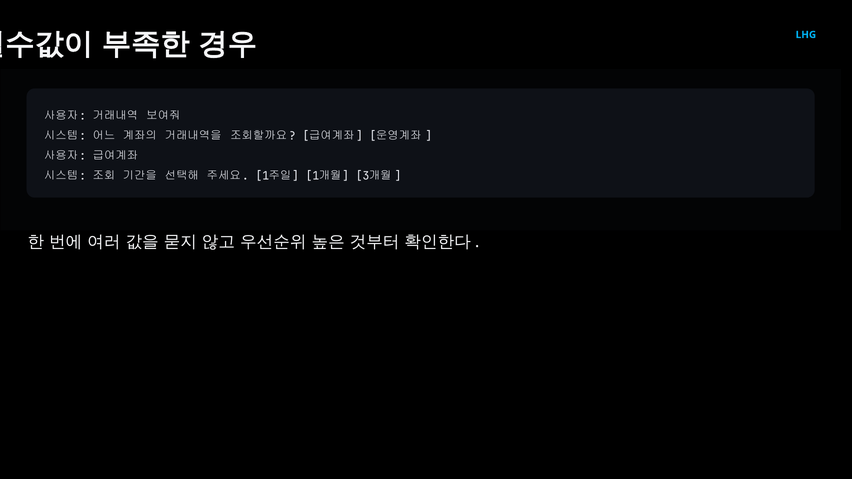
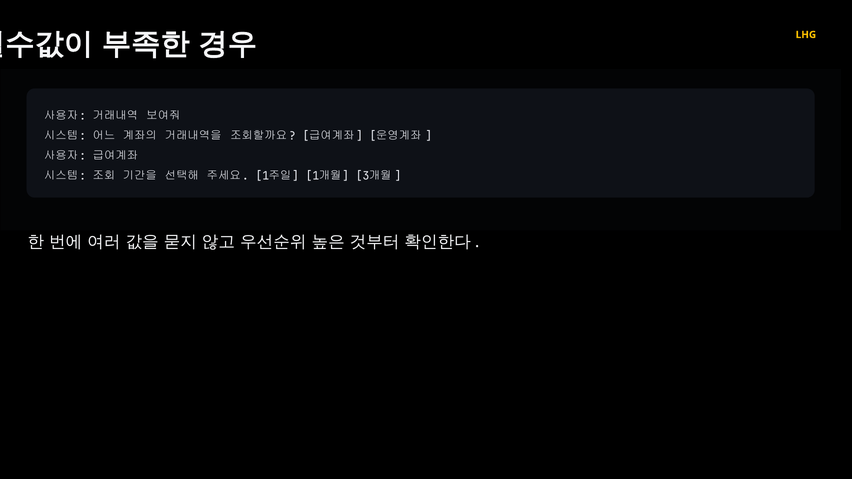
LHG colour: light blue -> yellow
